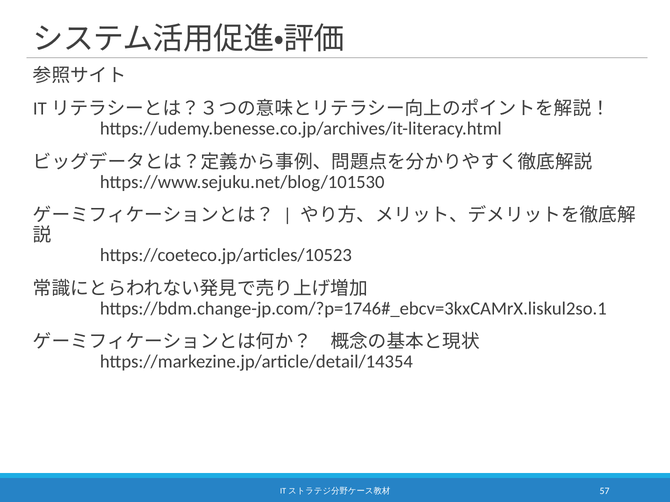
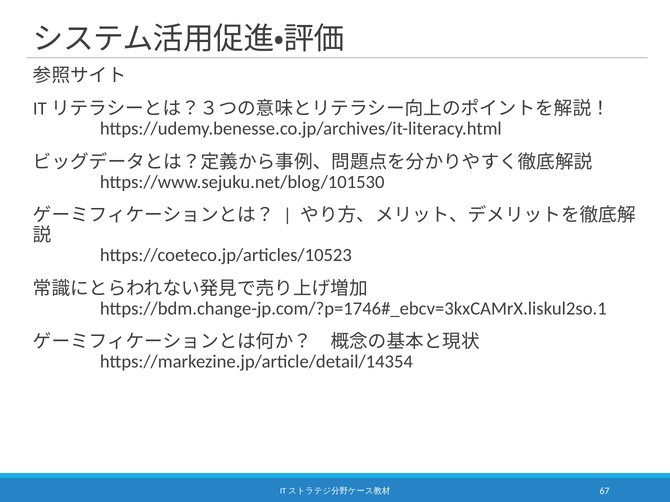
57: 57 -> 67
